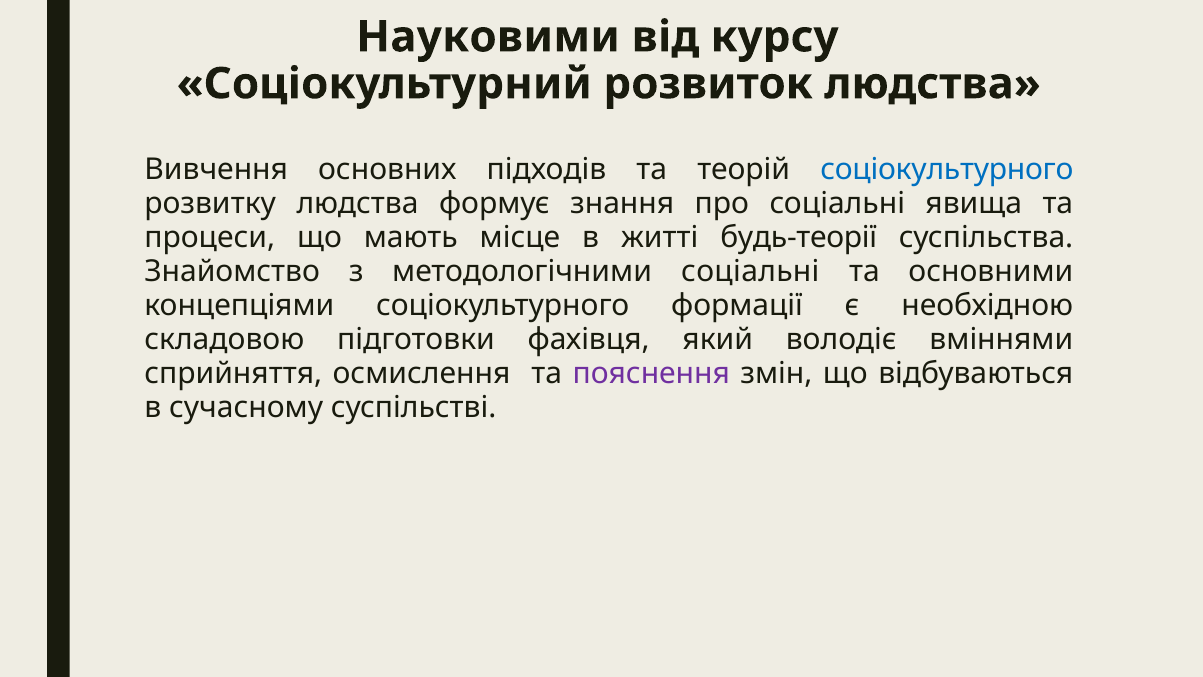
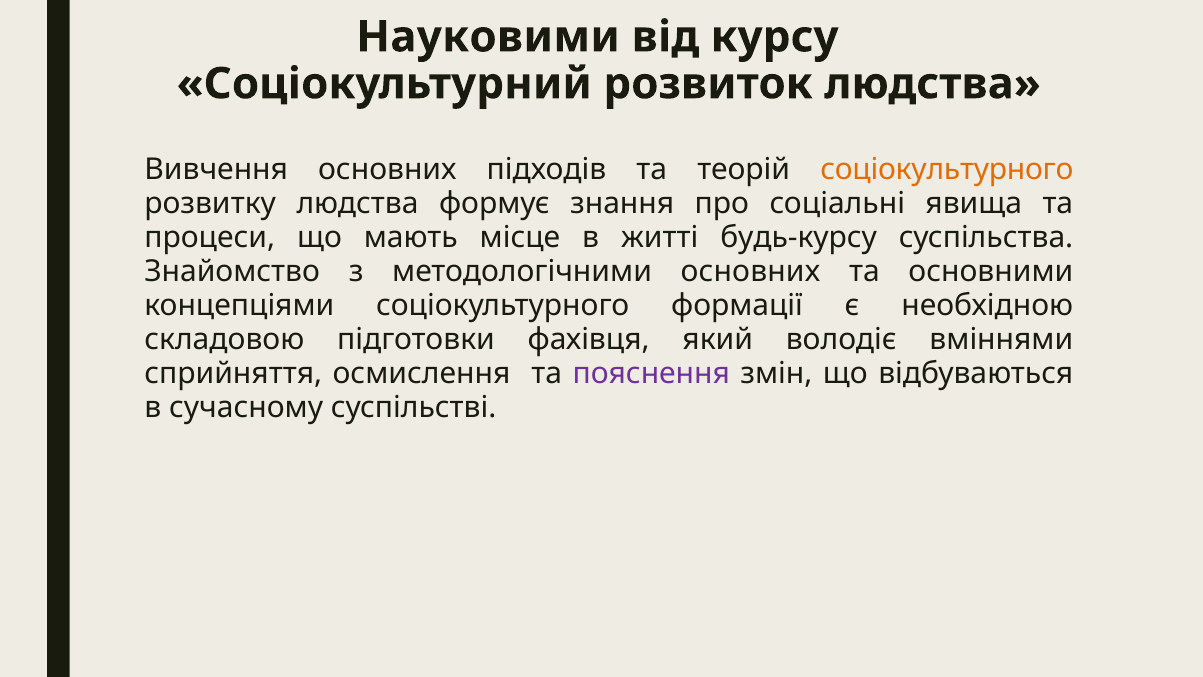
соціокультурного at (947, 170) colour: blue -> orange
будь-теорії: будь-теорії -> будь-курсу
методологічними соціальні: соціальні -> основних
